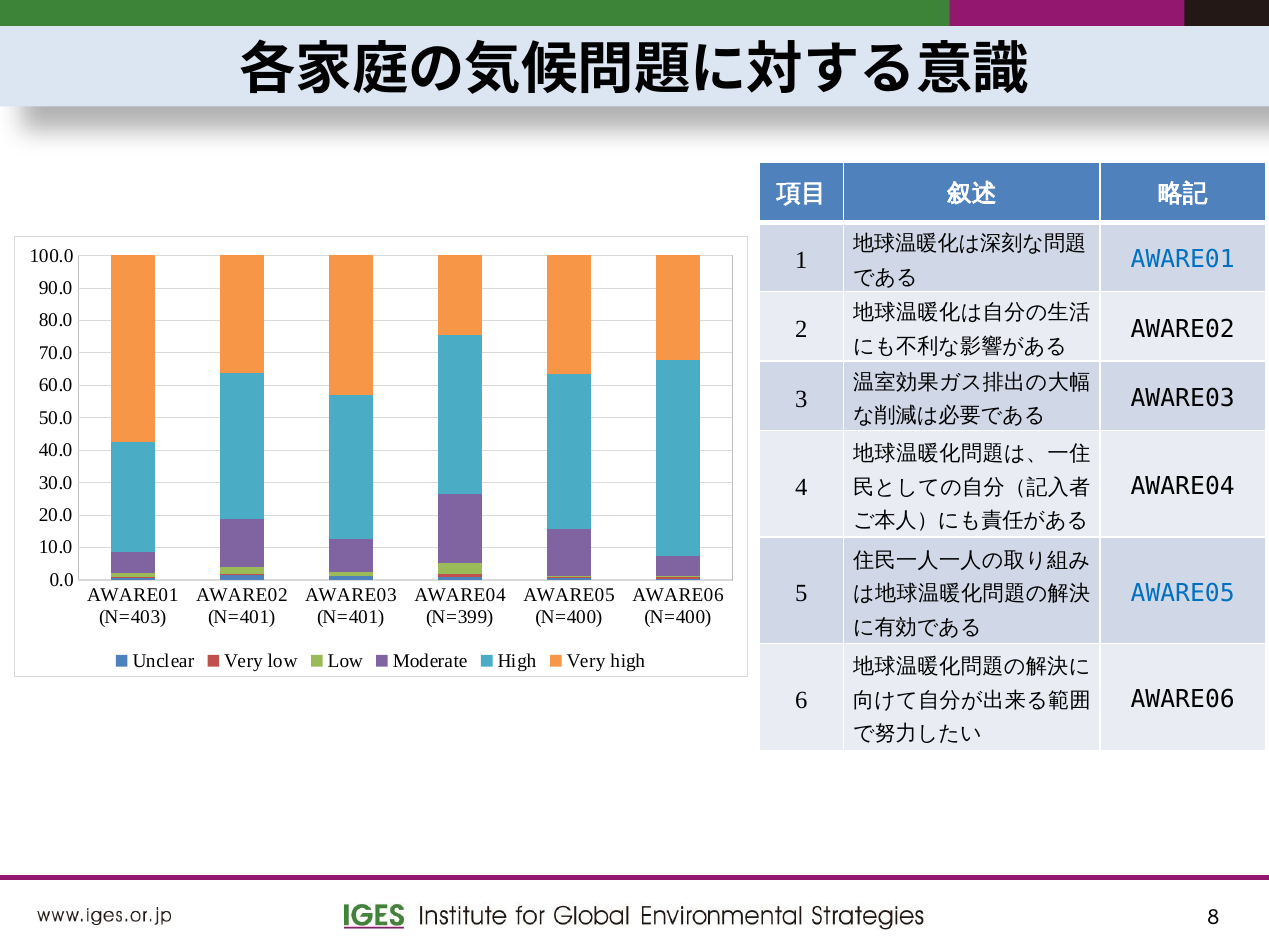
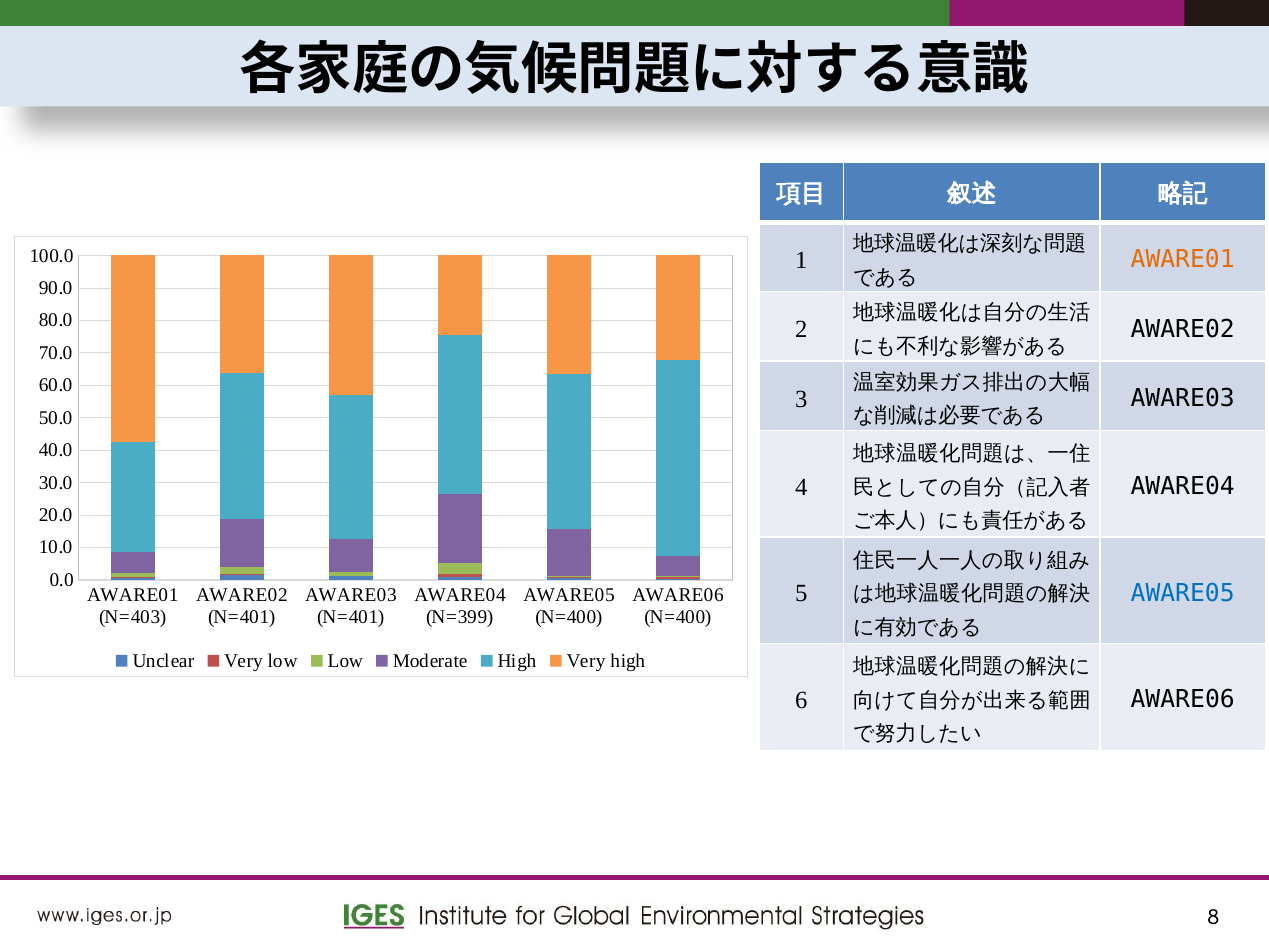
AWARE01 at (1183, 259) colour: blue -> orange
